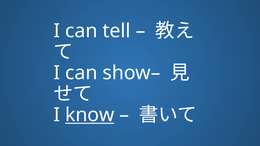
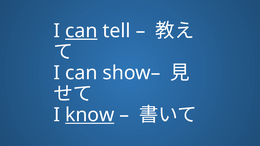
can at (81, 31) underline: none -> present
